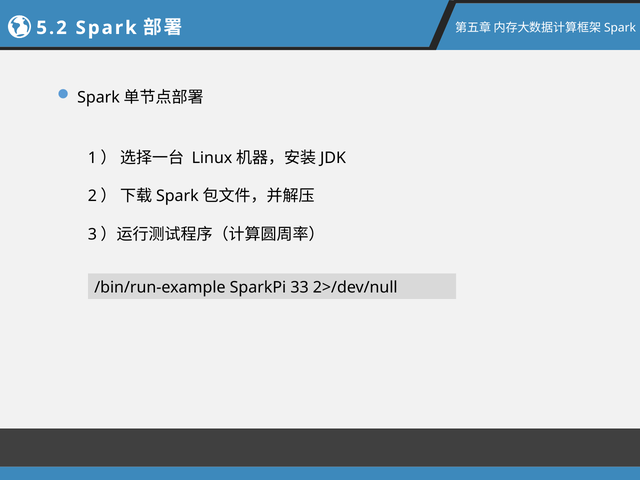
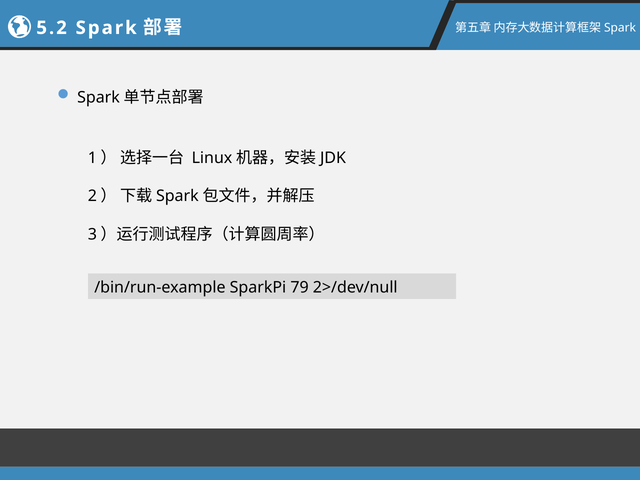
33: 33 -> 79
